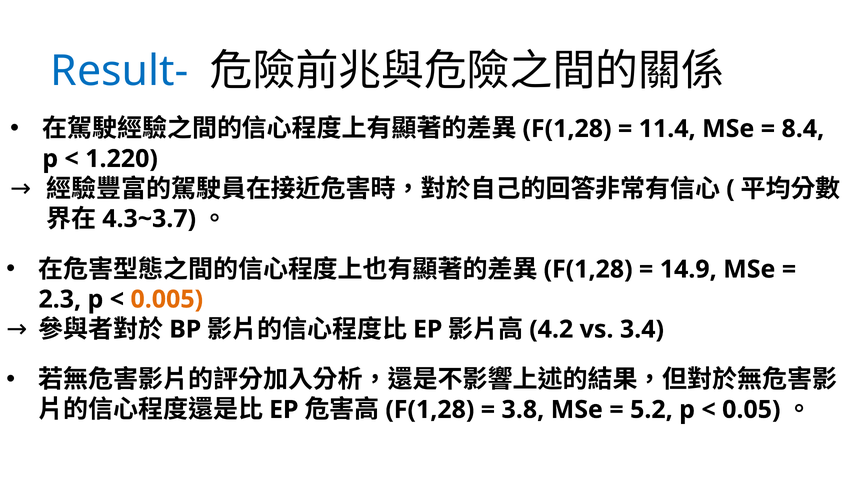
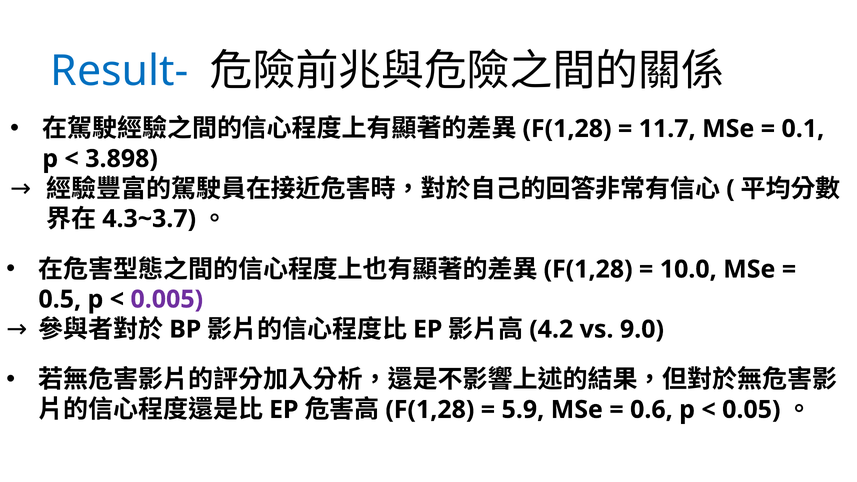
11.4: 11.4 -> 11.7
8.4: 8.4 -> 0.1
1.220: 1.220 -> 3.898
14.9: 14.9 -> 10.0
2.3: 2.3 -> 0.5
0.005 colour: orange -> purple
3.4: 3.4 -> 9.0
3.8: 3.8 -> 5.9
5.2: 5.2 -> 0.6
